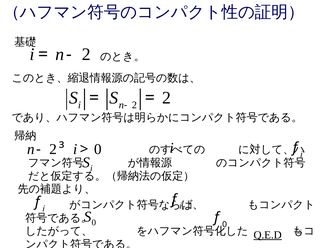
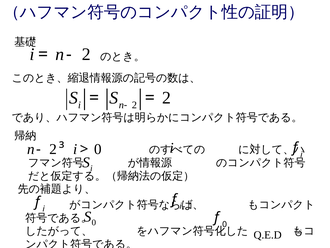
Q.E.D underline: present -> none
